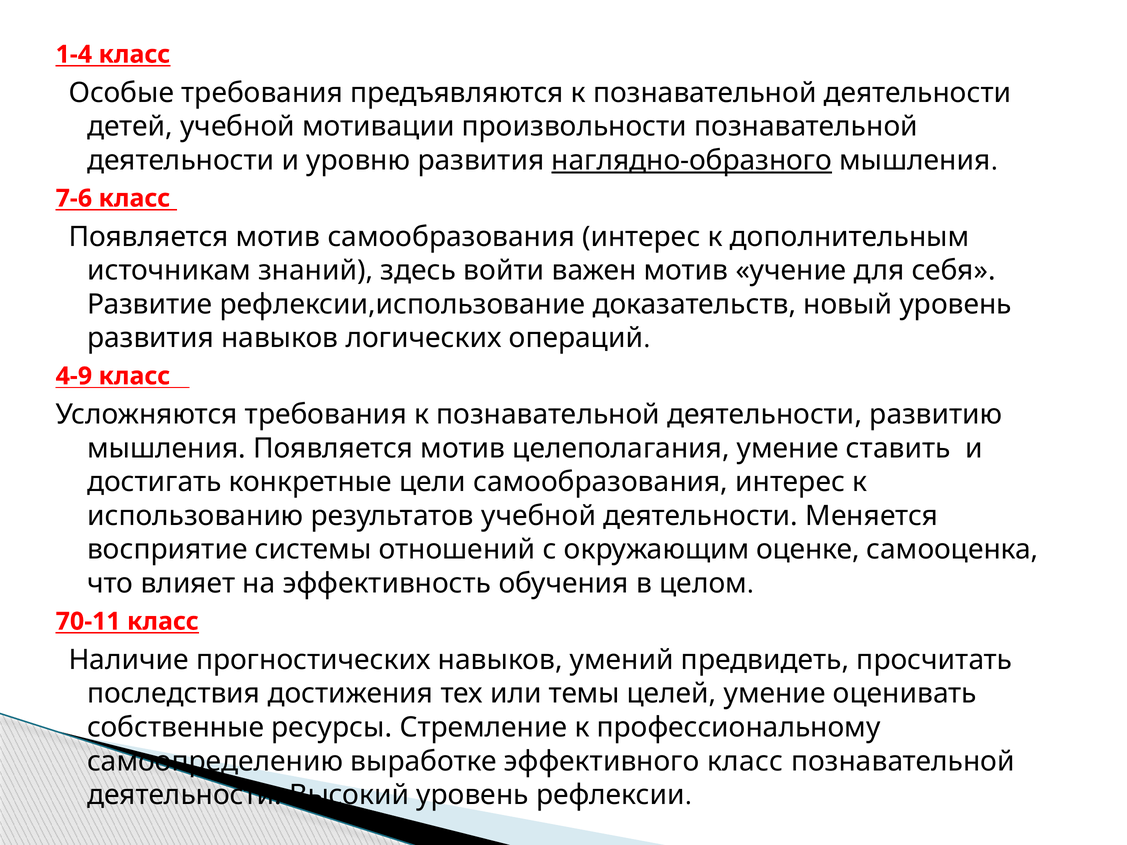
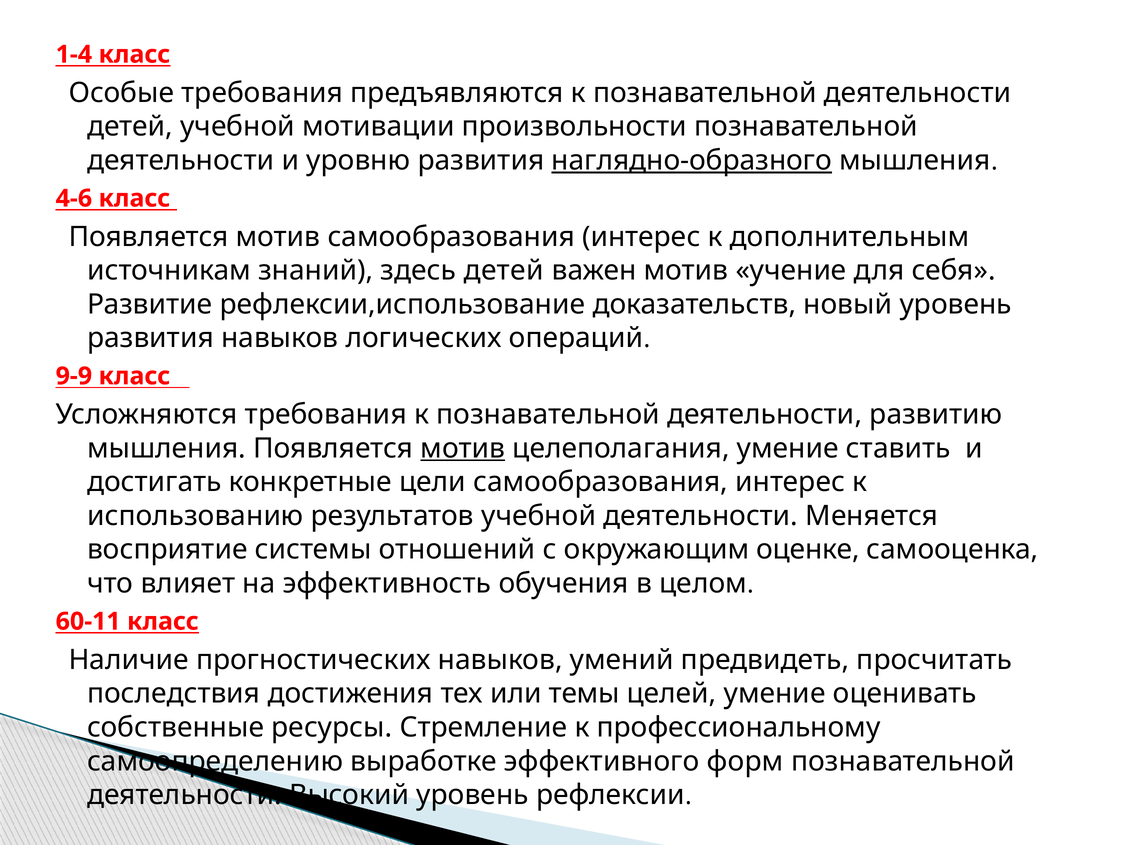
7-6: 7-6 -> 4-6
здесь войти: войти -> детей
4-9: 4-9 -> 9-9
мотив at (463, 448) underline: none -> present
70-11: 70-11 -> 60-11
эффективного класс: класс -> форм
